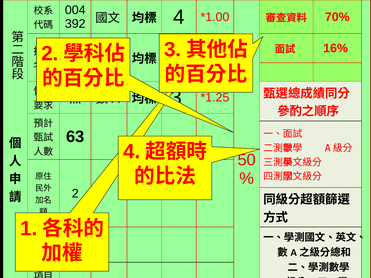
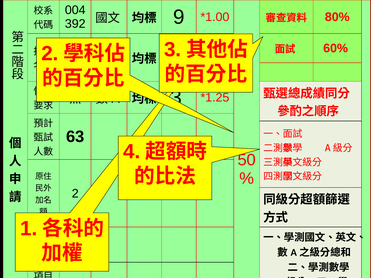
70%: 70% -> 80%
4 at (179, 17): 4 -> 9
16%: 16% -> 60%
